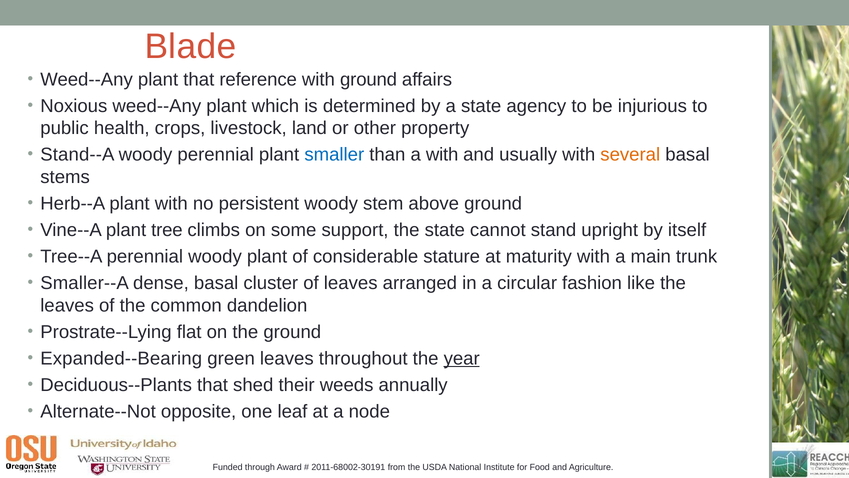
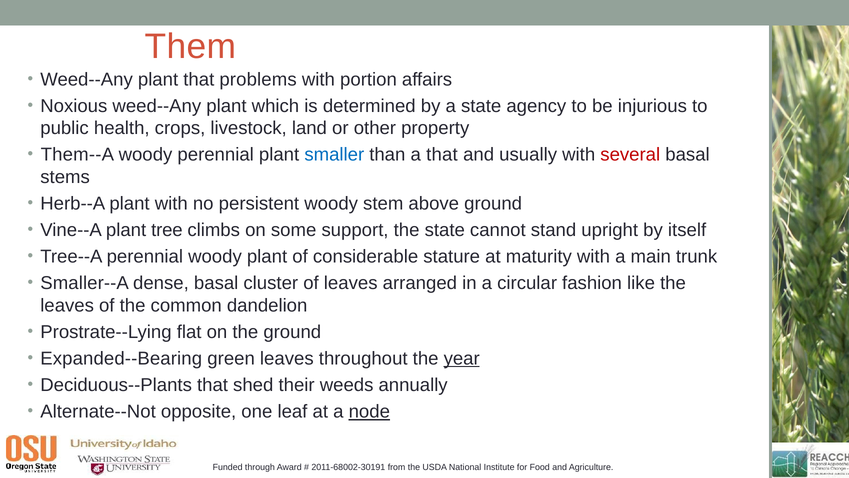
Blade: Blade -> Them
reference: reference -> problems
with ground: ground -> portion
Stand--A: Stand--A -> Them--A
a with: with -> that
several colour: orange -> red
node underline: none -> present
